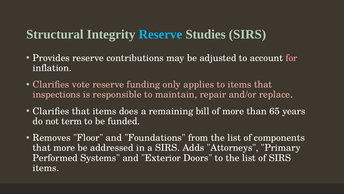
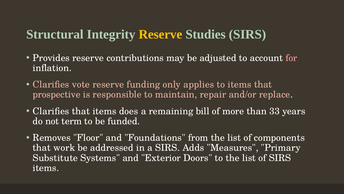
Reserve at (160, 34) colour: light blue -> yellow
inspections: inspections -> prospective
65: 65 -> 33
that more: more -> work
Attorneys: Attorneys -> Measures
Performed: Performed -> Substitute
